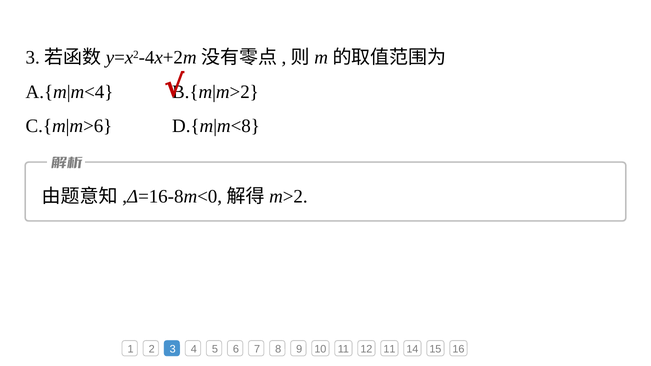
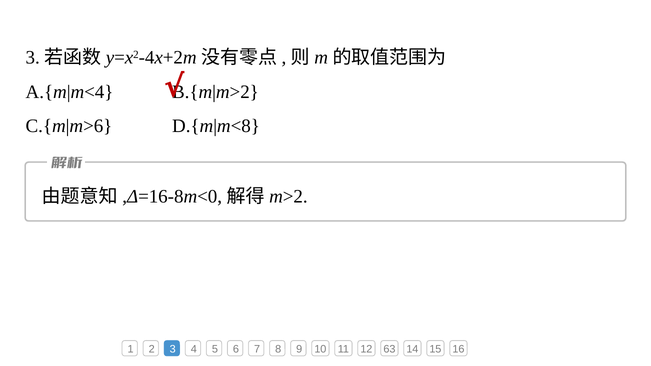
12 11: 11 -> 63
